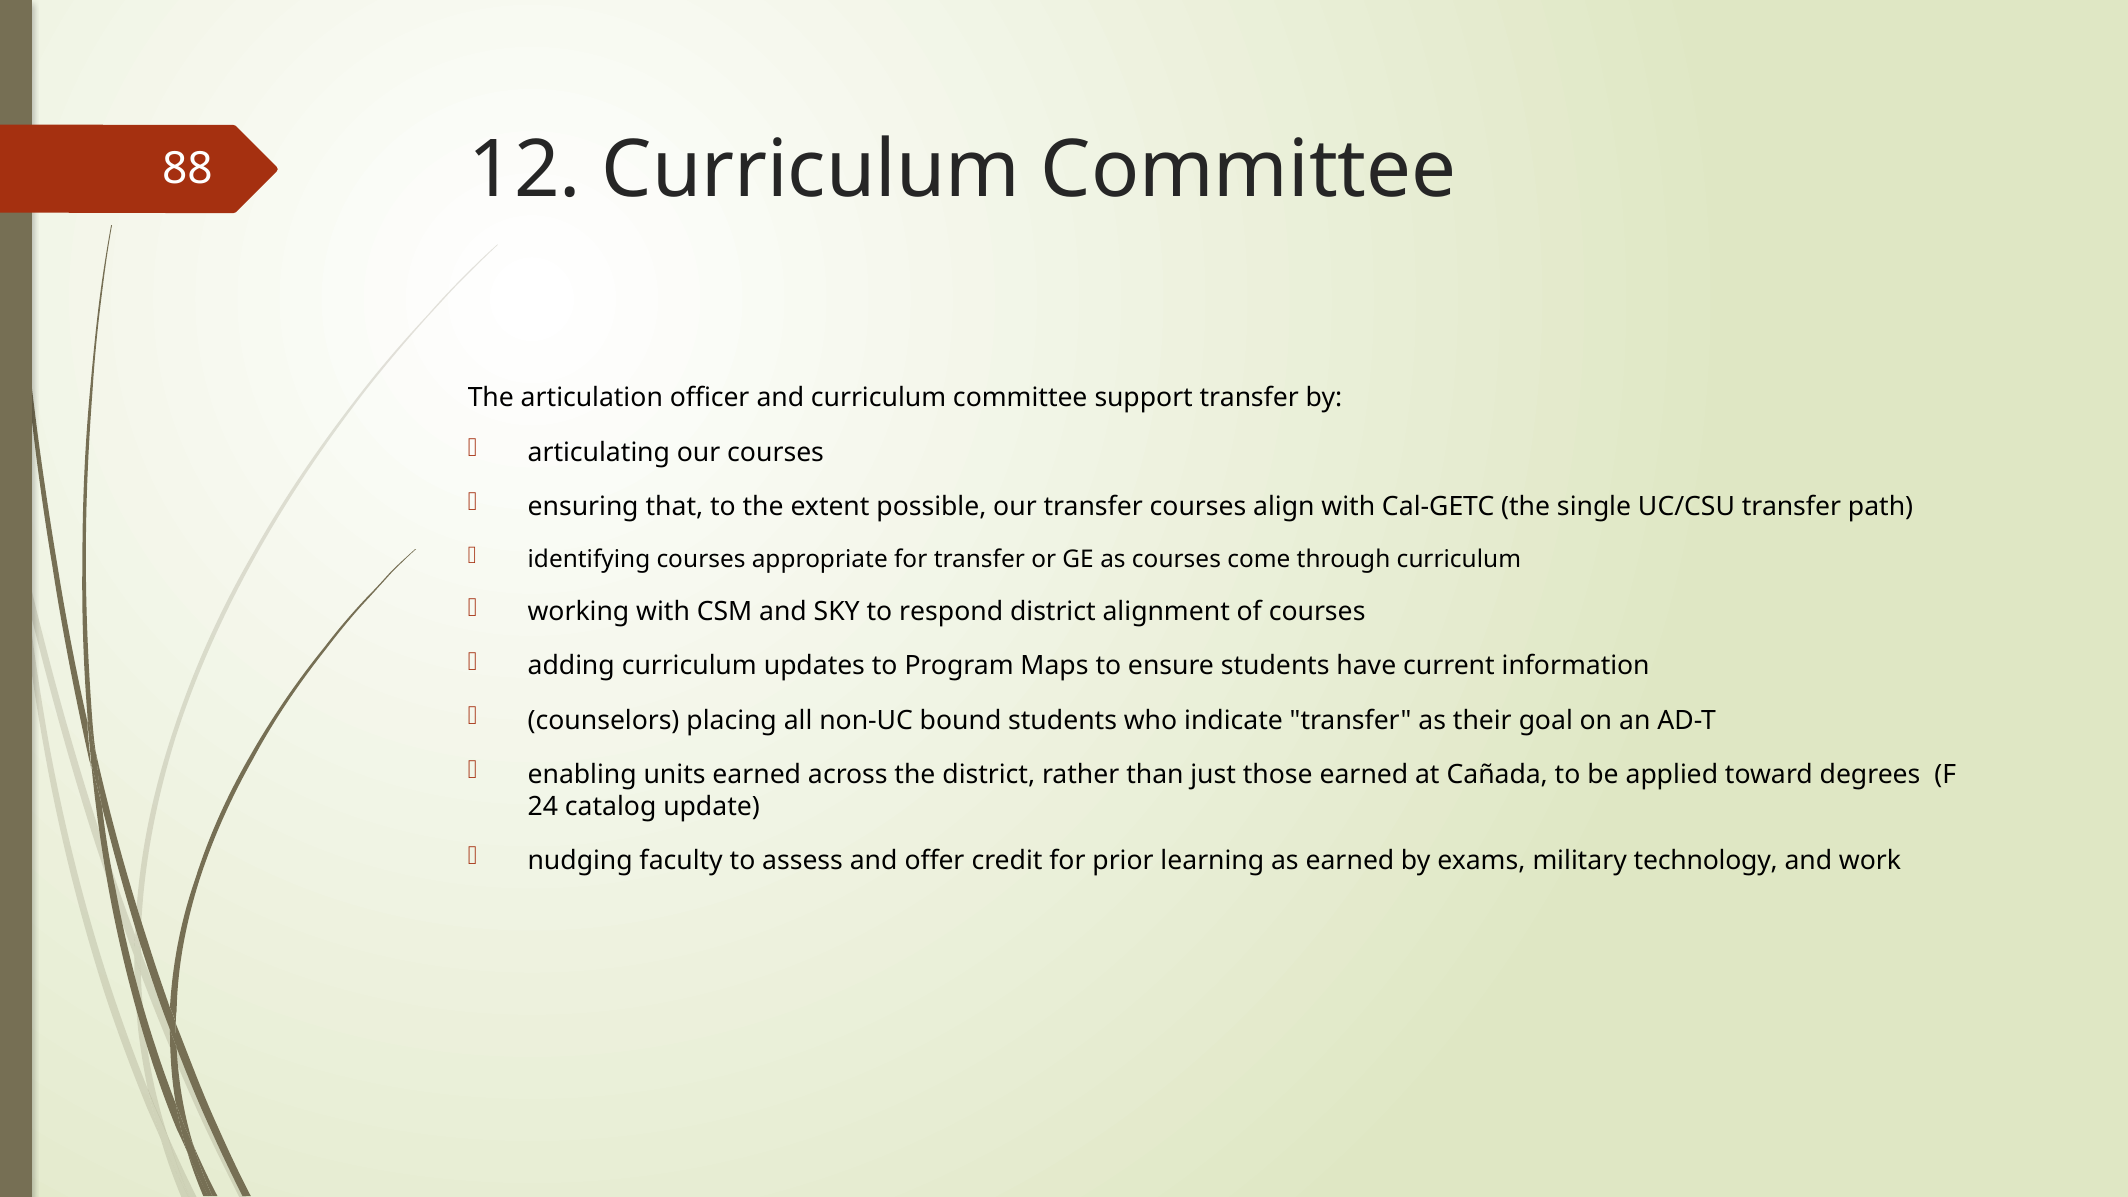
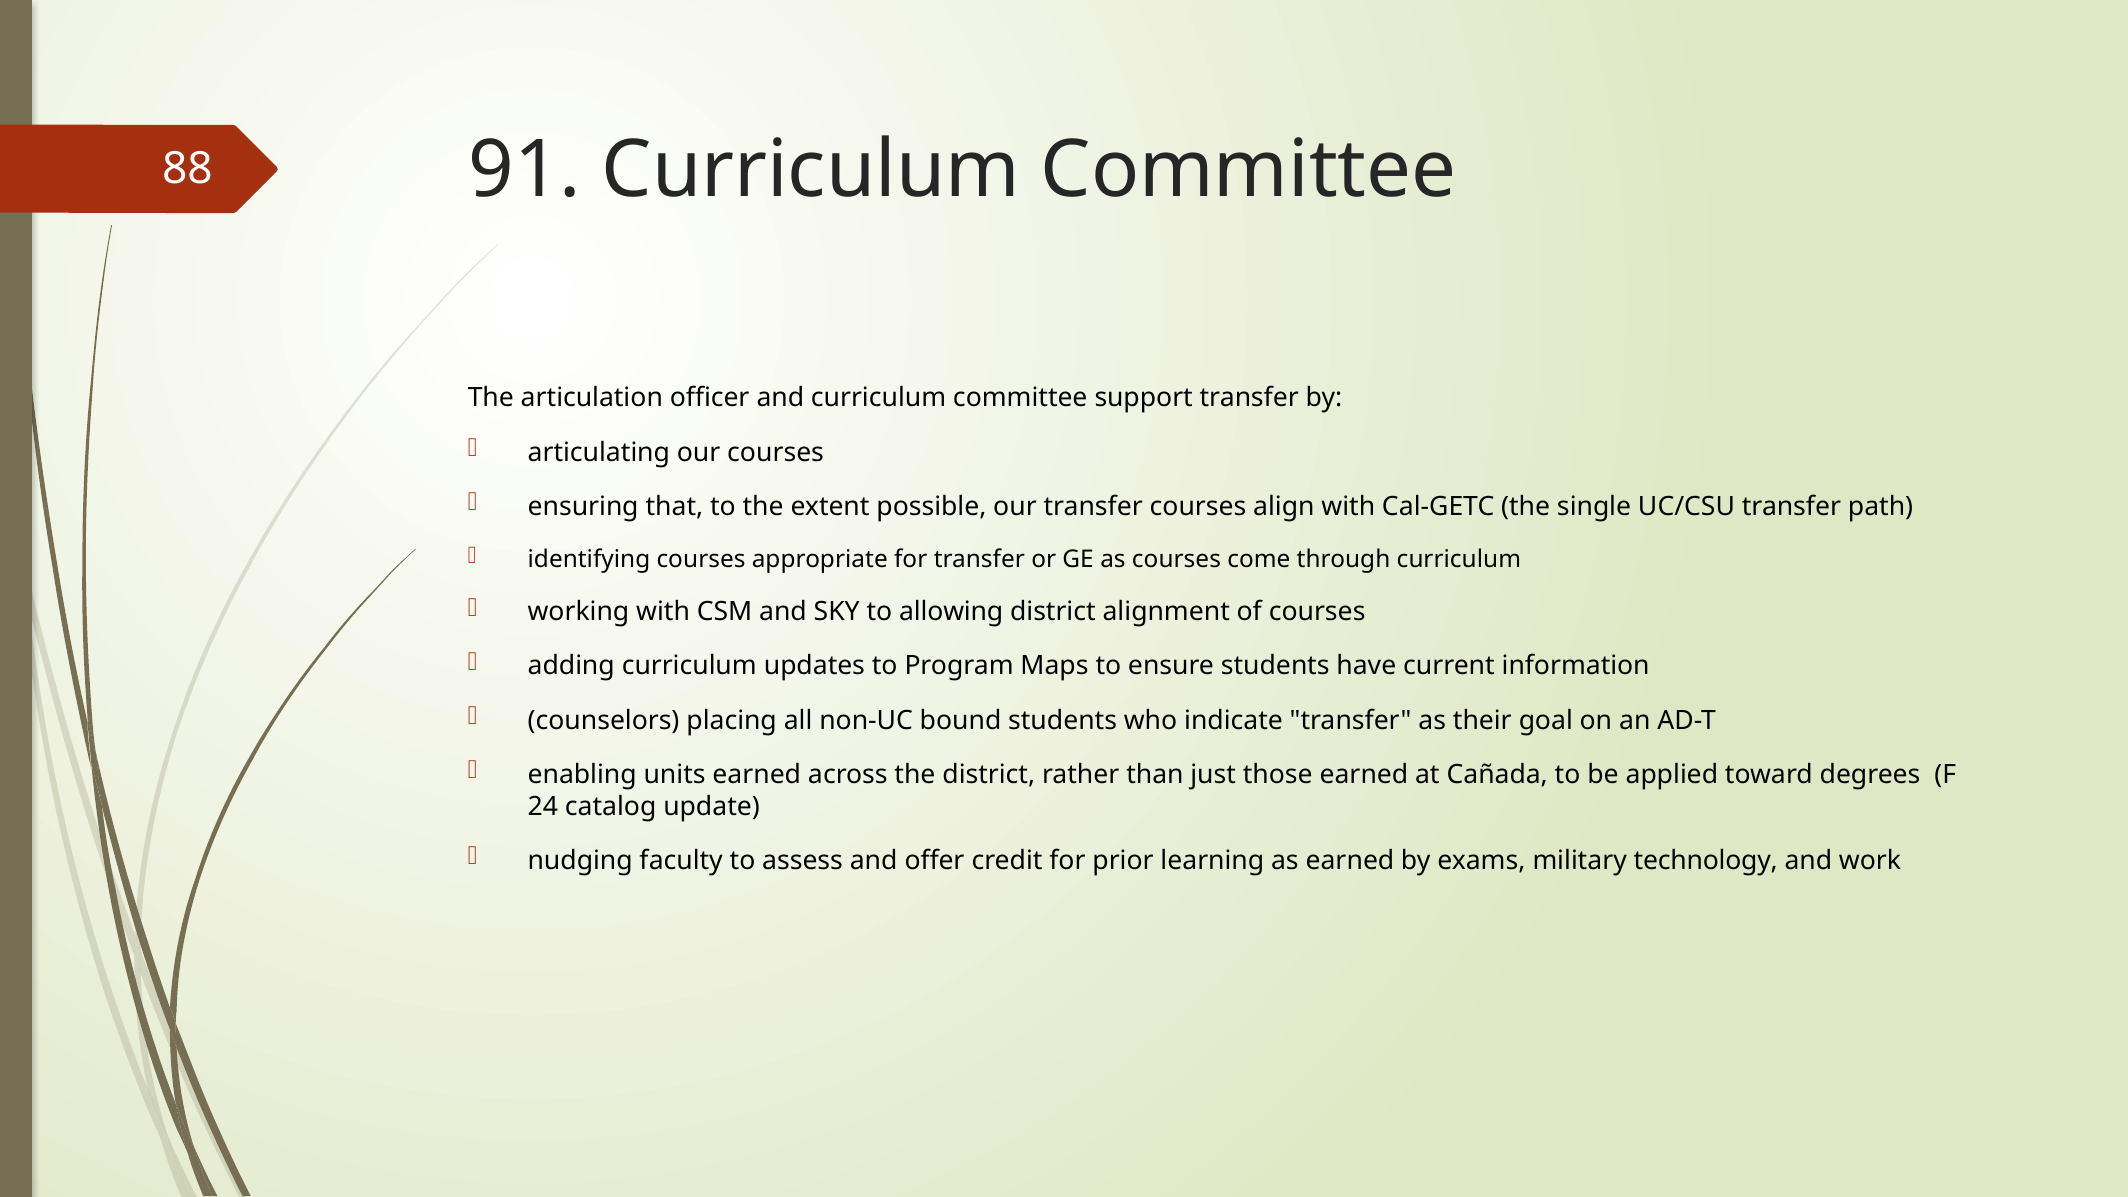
12: 12 -> 91
respond: respond -> allowing
